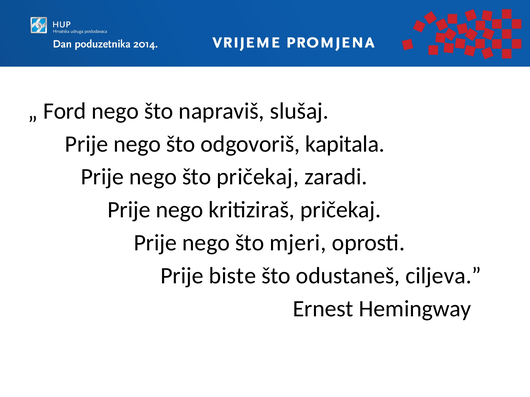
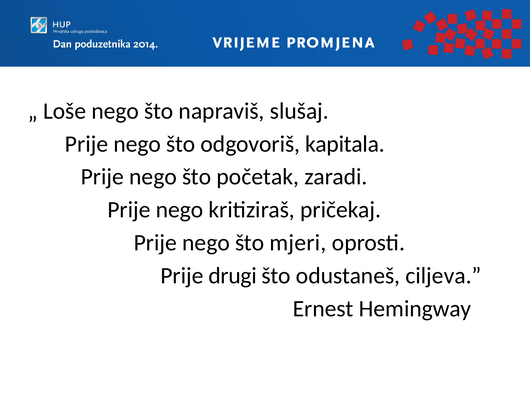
Ford: Ford -> Loše
što pričekaj: pričekaj -> početak
biste: biste -> drugi
